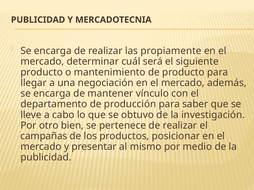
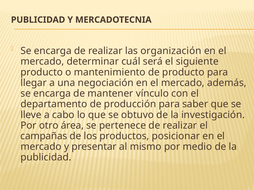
propiamente: propiamente -> organización
bien: bien -> área
